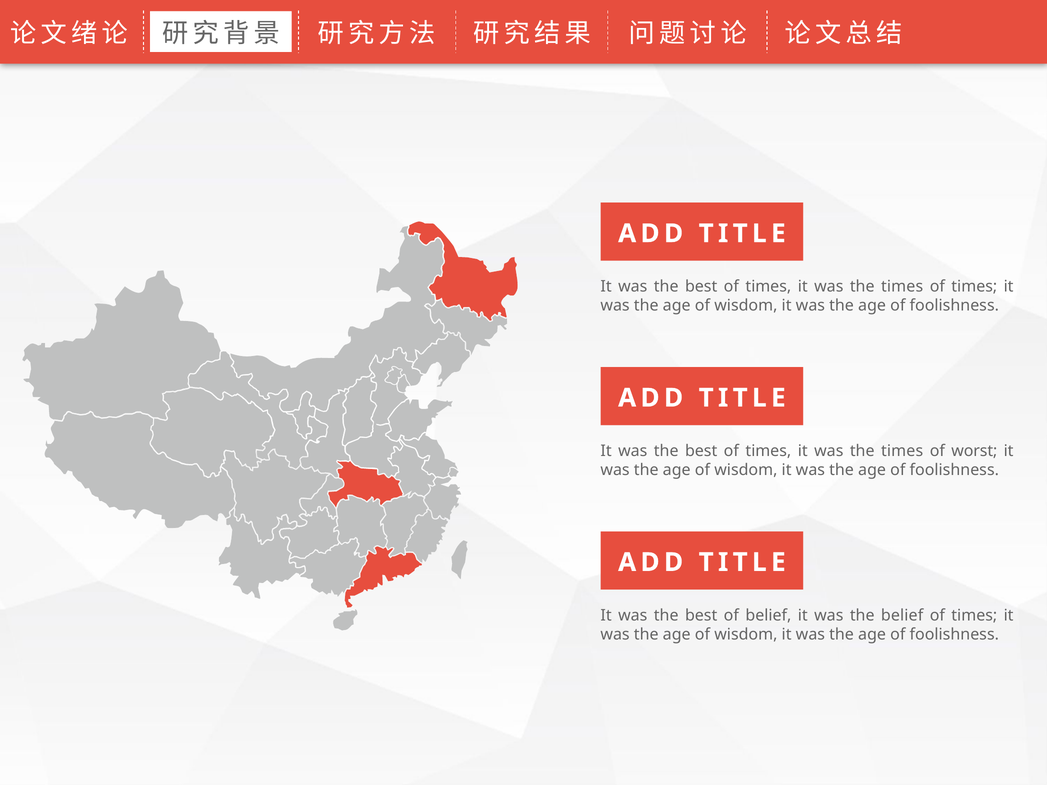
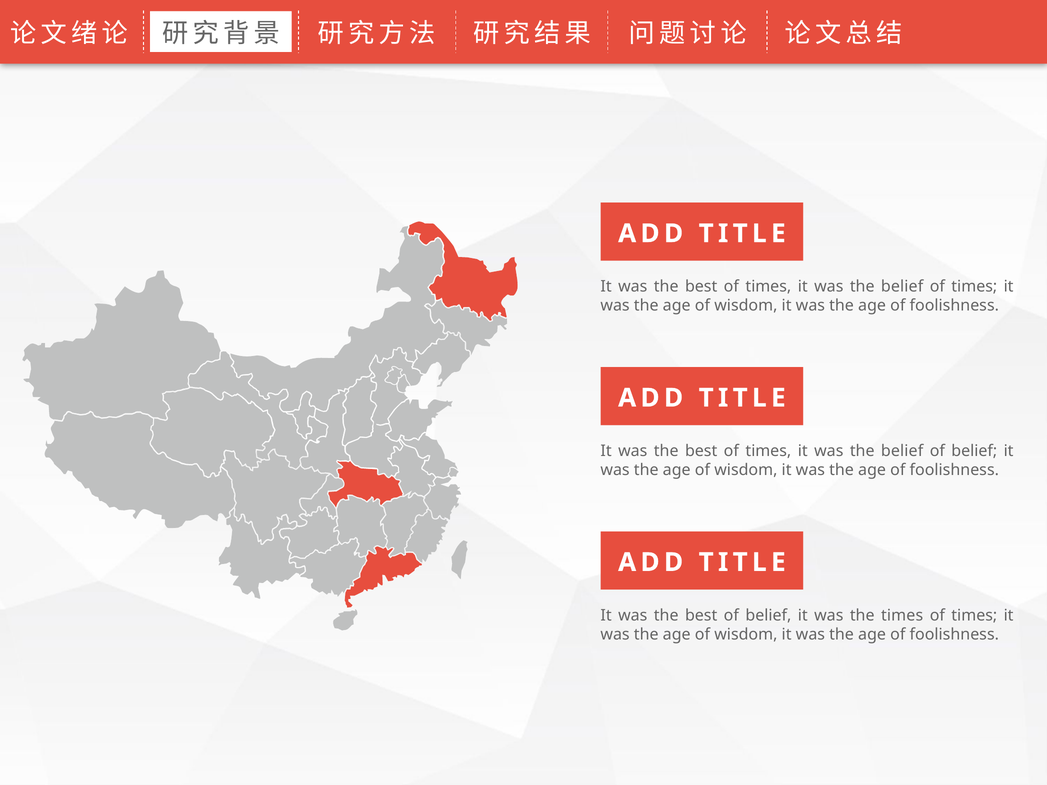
times at (902, 287): times -> belief
times at (902, 451): times -> belief
worst at (974, 451): worst -> belief
the belief: belief -> times
